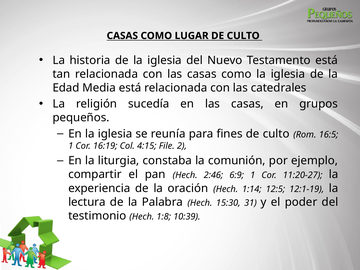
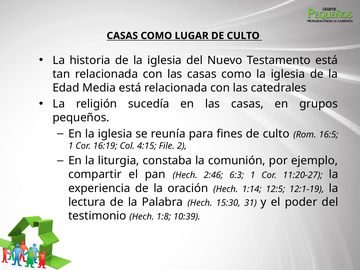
6:9: 6:9 -> 6:3
